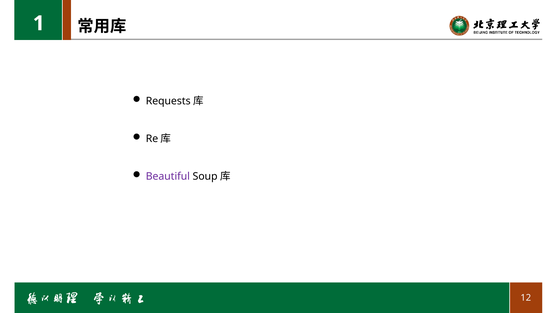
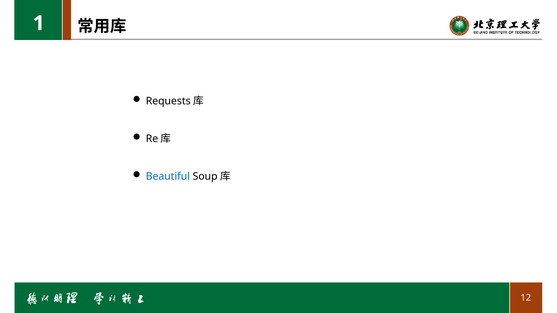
Beautiful colour: purple -> blue
